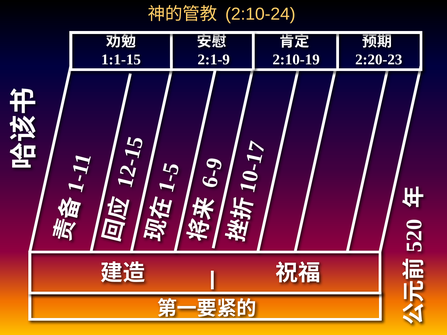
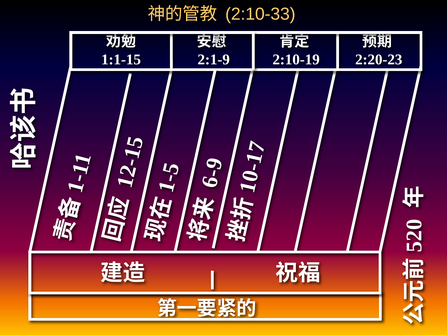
2:10-24: 2:10-24 -> 2:10-33
